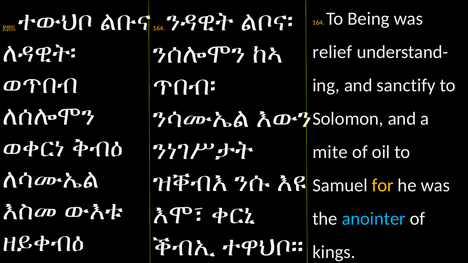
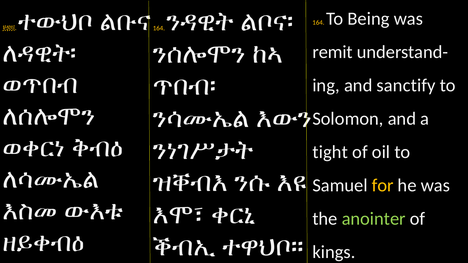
relief: relief -> remit
mite: mite -> tight
anointer colour: light blue -> light green
